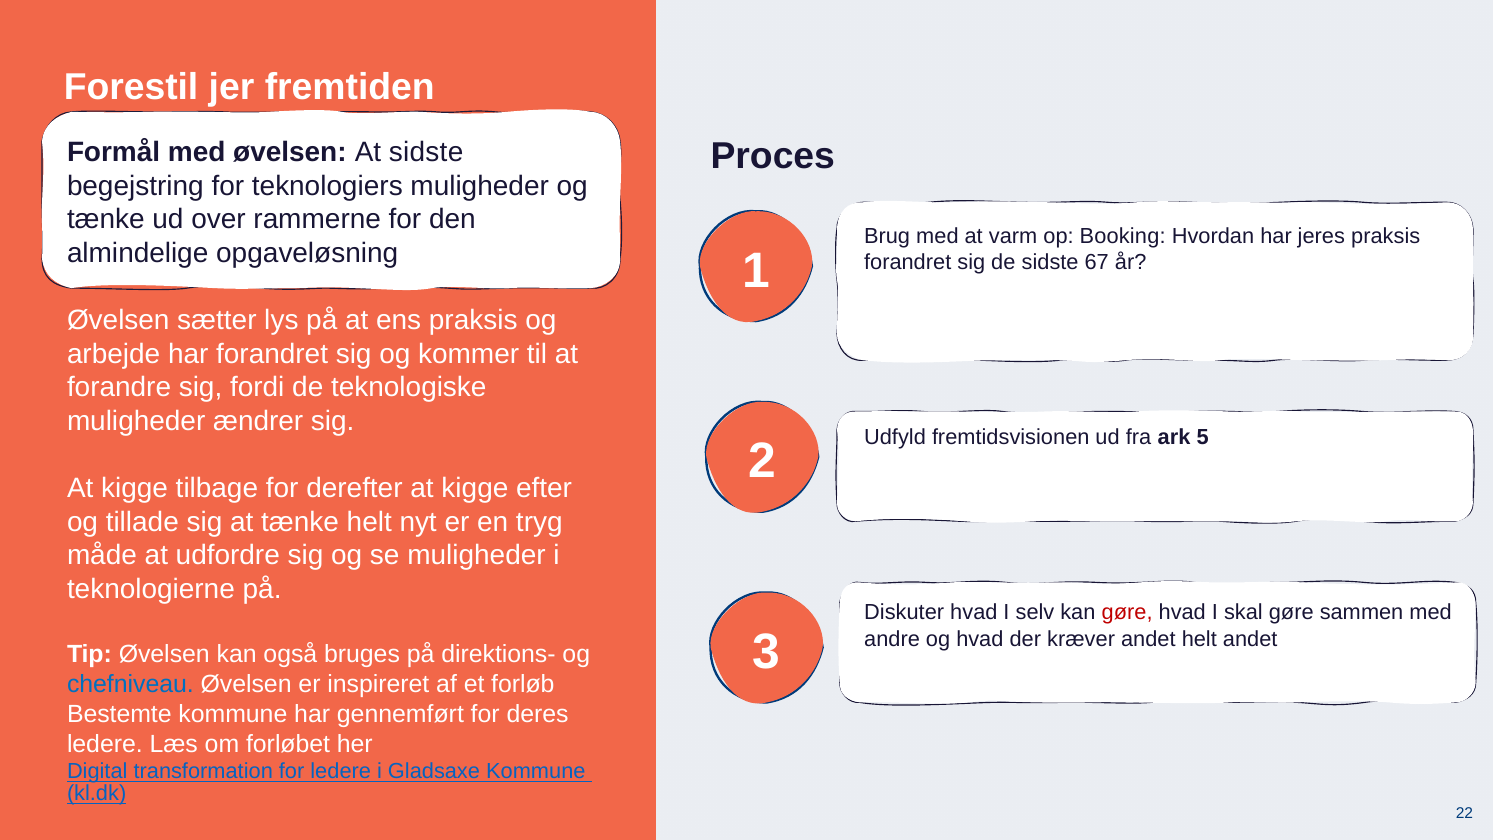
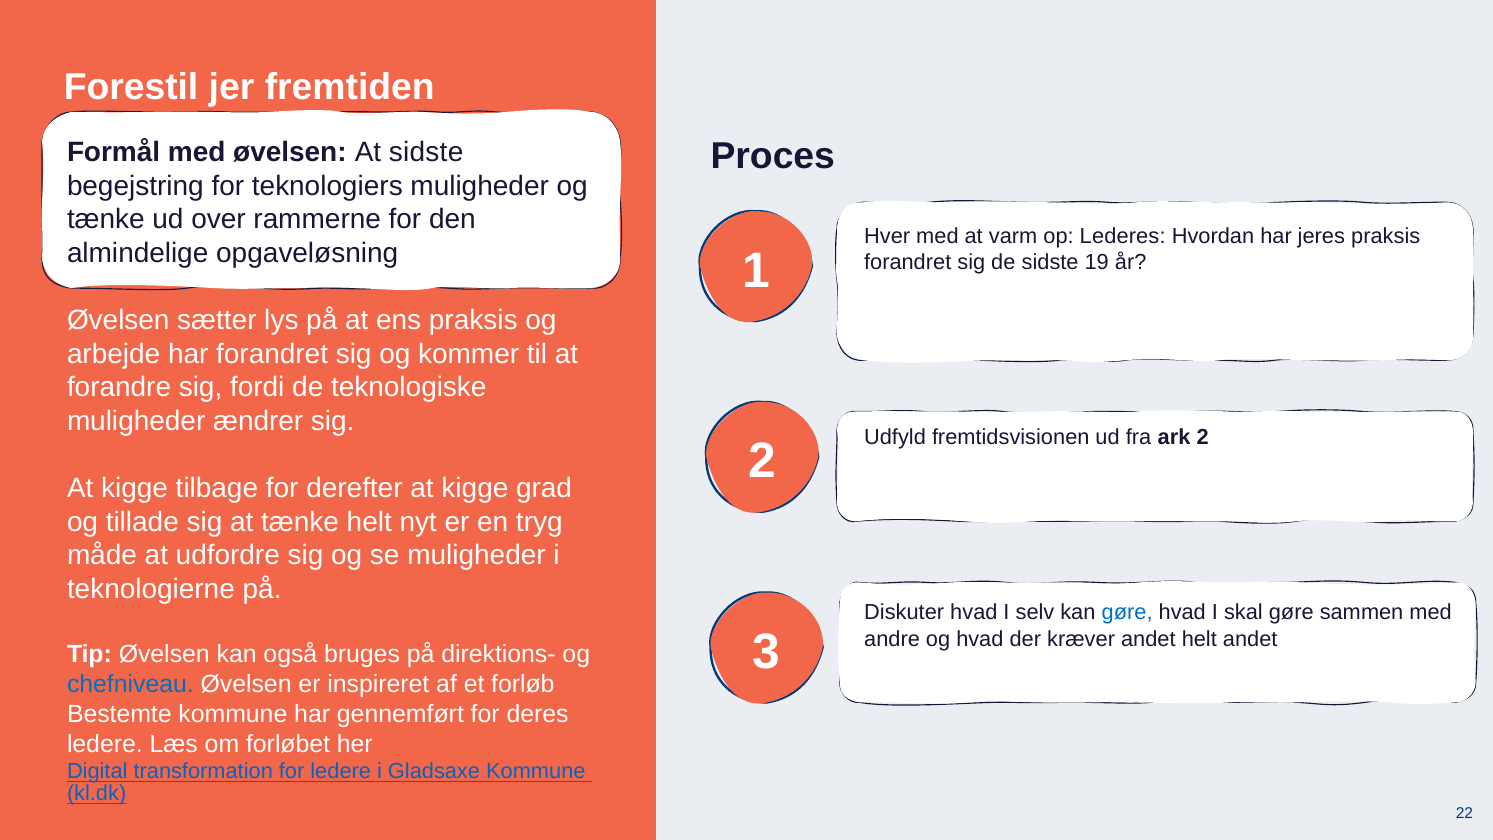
Brug: Brug -> Hver
Booking: Booking -> Lederes
67: 67 -> 19
ark 5: 5 -> 2
efter: efter -> grad
gøre at (1127, 613) colour: red -> blue
